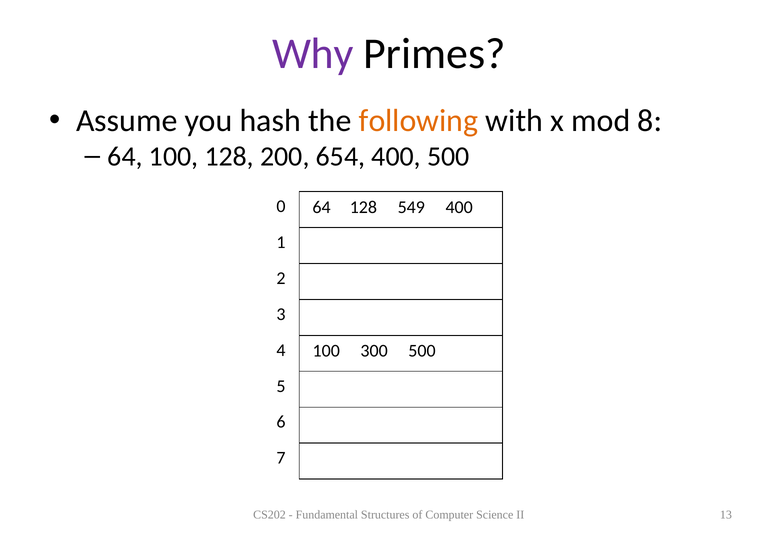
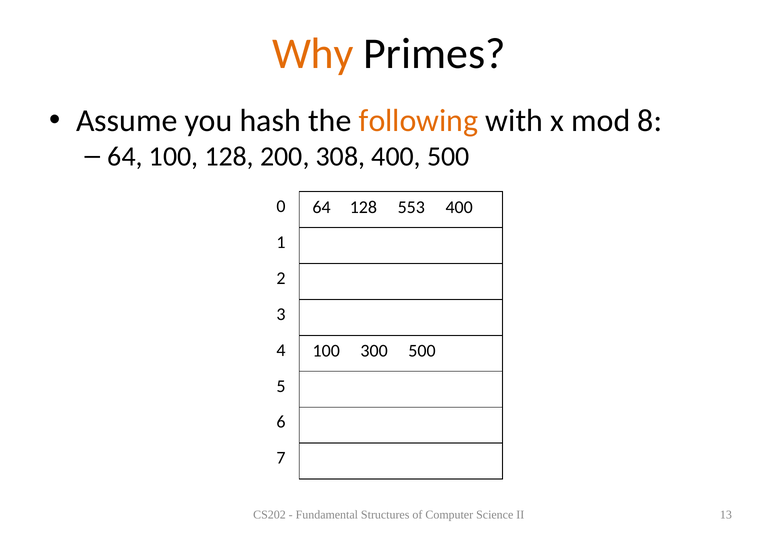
Why colour: purple -> orange
654: 654 -> 308
549: 549 -> 553
